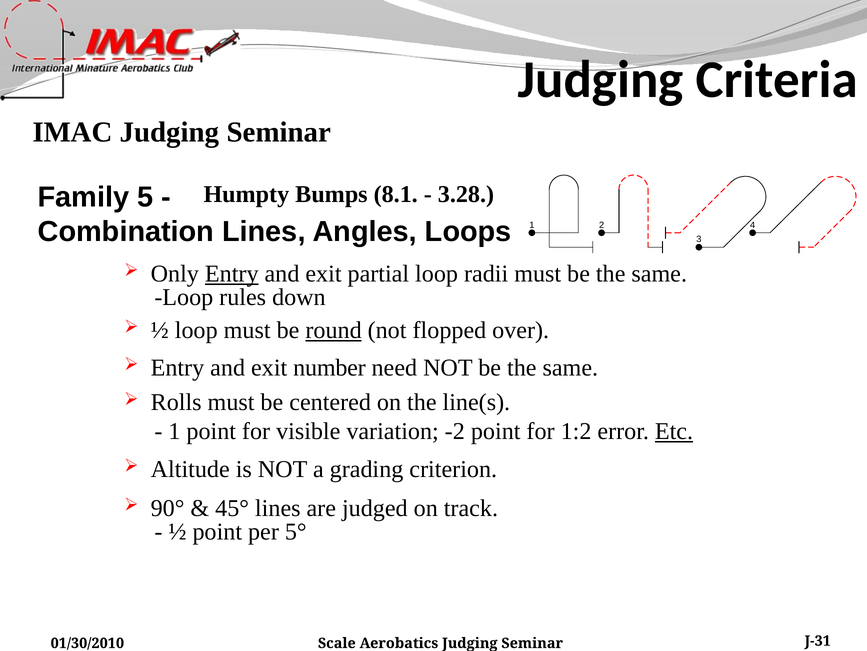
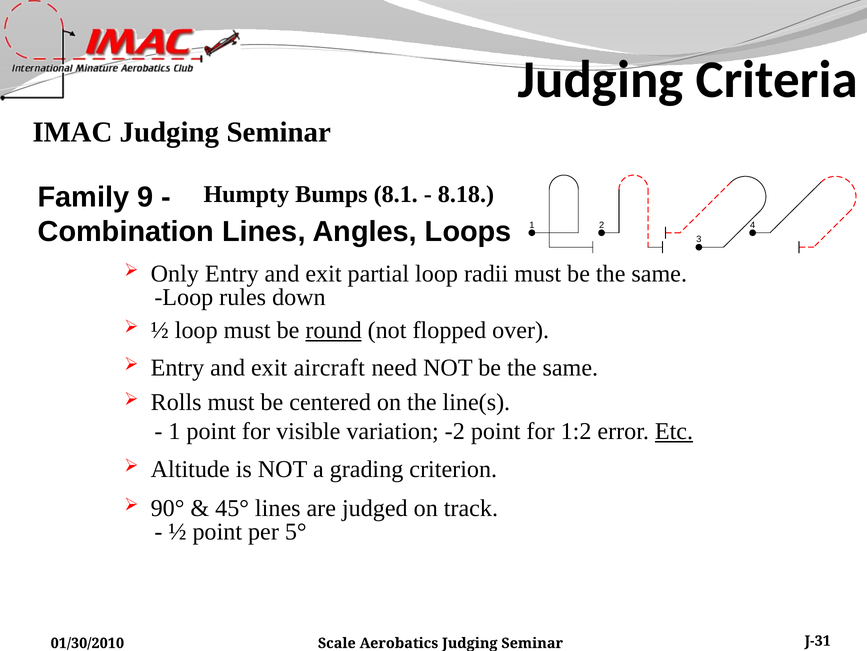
3.28: 3.28 -> 8.18
5: 5 -> 9
Entry at (232, 273) underline: present -> none
number: number -> aircraft
